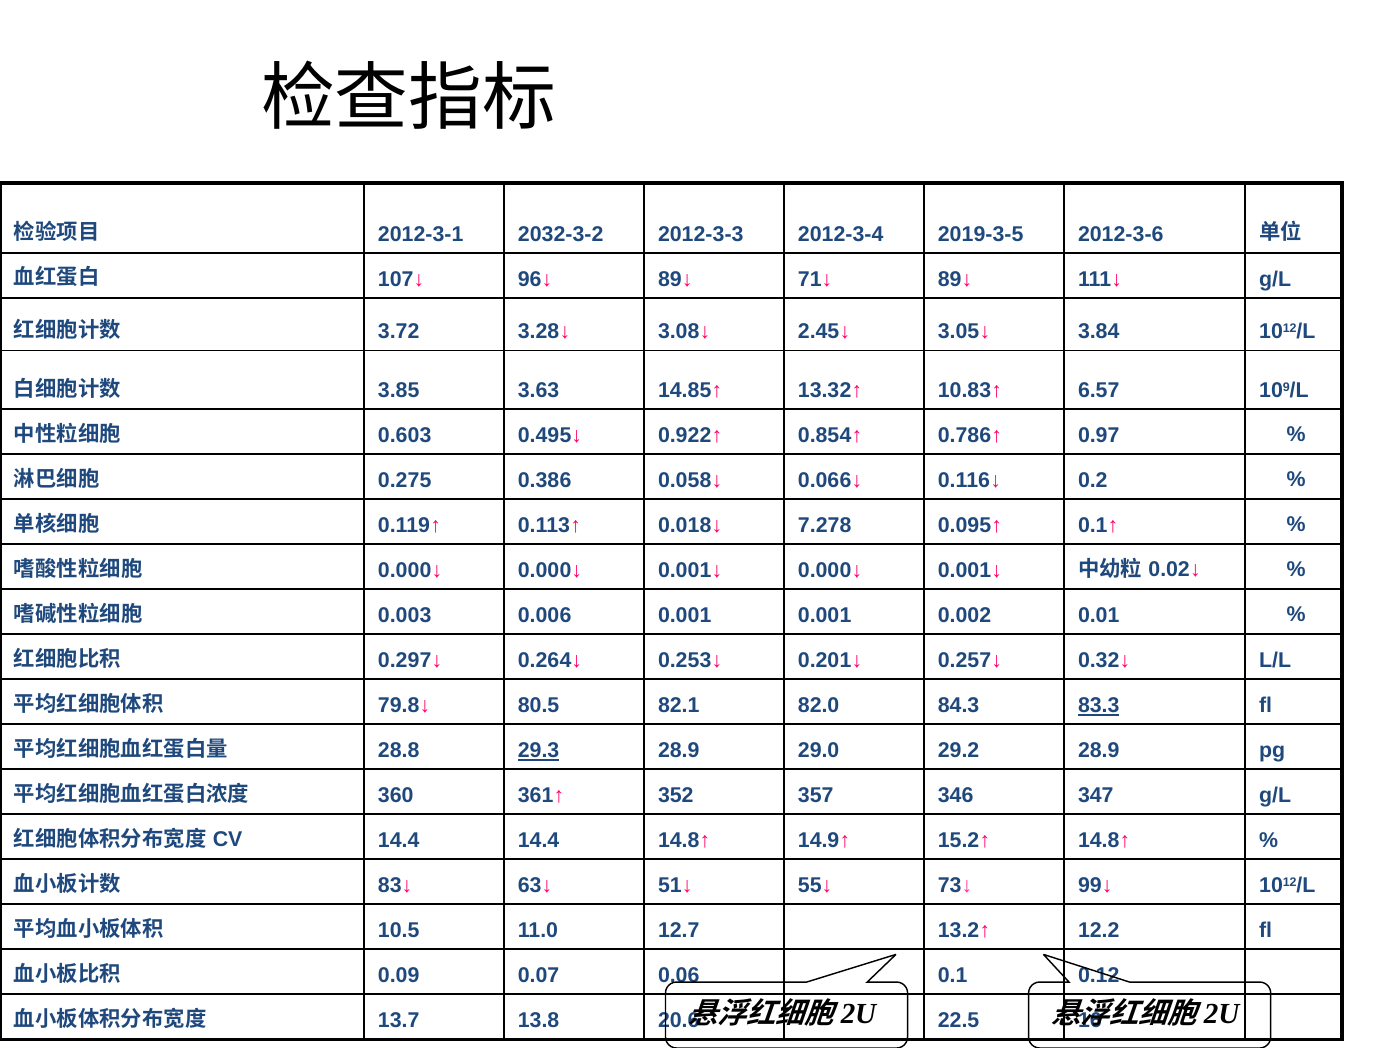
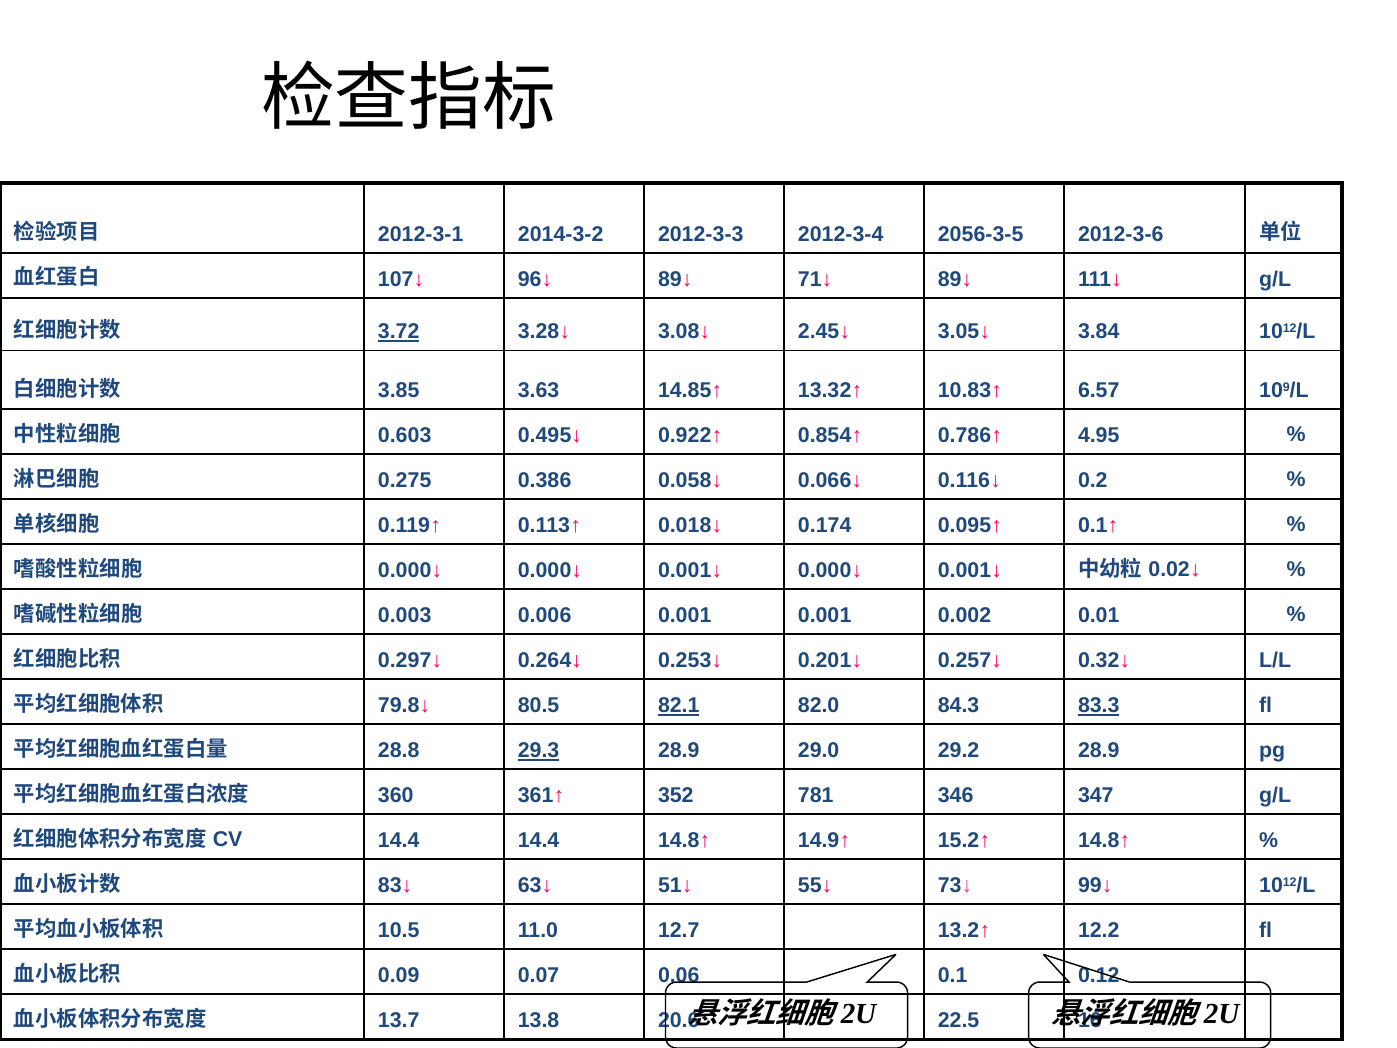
2032-3-2: 2032-3-2 -> 2014-3-2
2019-3-5: 2019-3-5 -> 2056-3-5
3.72 underline: none -> present
0.97: 0.97 -> 4.95
7.278: 7.278 -> 0.174
82.1 underline: none -> present
357: 357 -> 781
